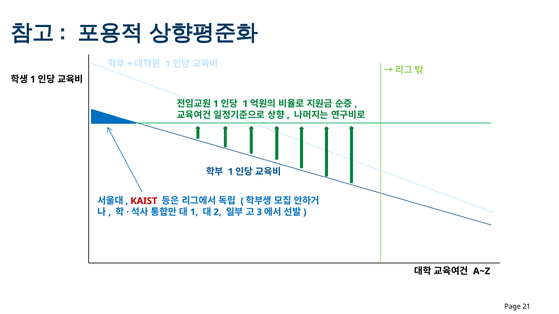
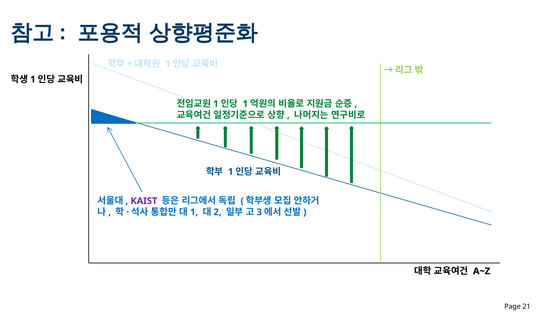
KAIST colour: red -> purple
